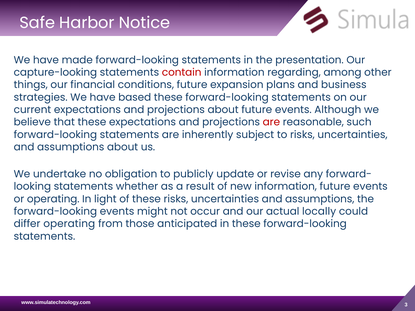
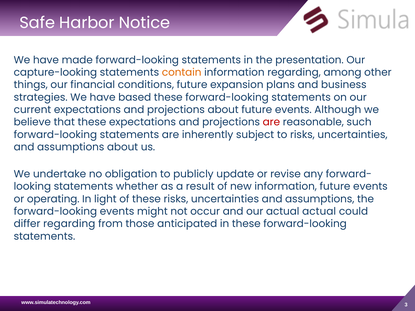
contain colour: red -> orange
actual locally: locally -> actual
differ operating: operating -> regarding
